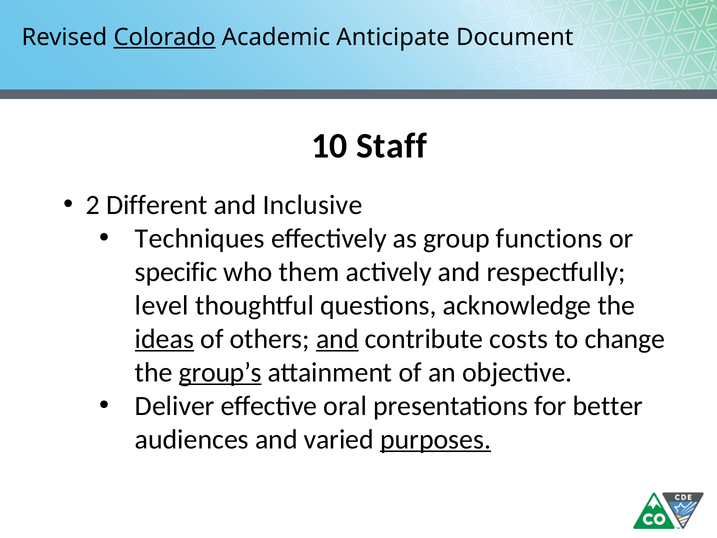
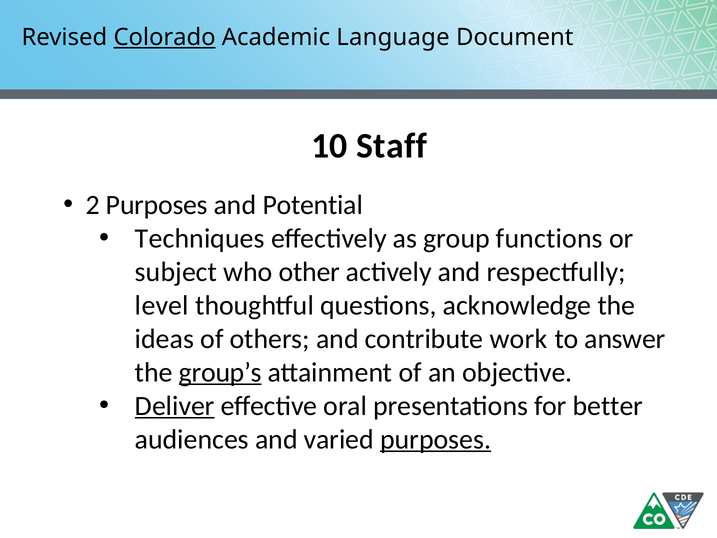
Anticipate: Anticipate -> Language
2 Different: Different -> Purposes
Inclusive: Inclusive -> Potential
specific: specific -> subject
them: them -> other
ideas underline: present -> none
and at (337, 339) underline: present -> none
costs: costs -> work
change: change -> answer
Deliver underline: none -> present
